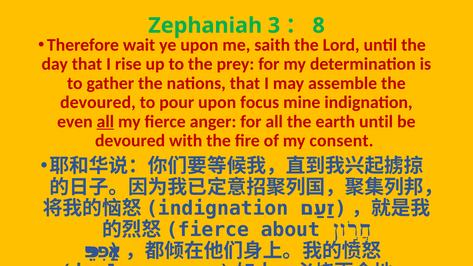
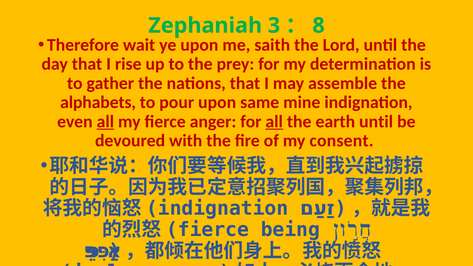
devoured at (98, 102): devoured -> alphabets
focus: focus -> same
all at (274, 122) underline: none -> present
about: about -> being
